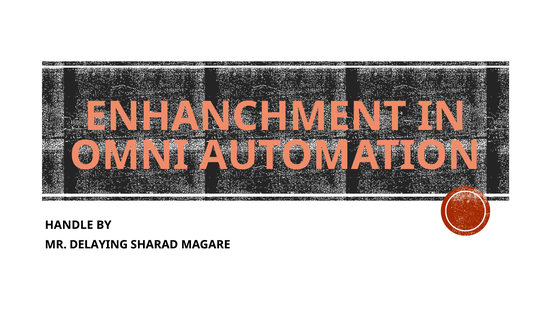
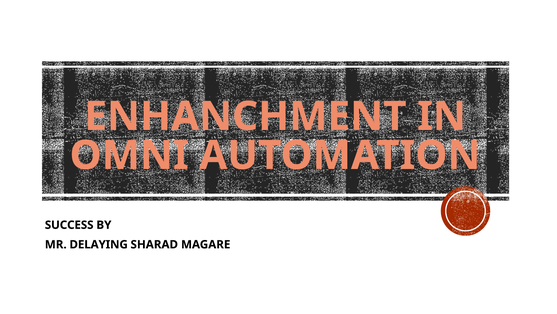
HANDLE: HANDLE -> SUCCESS
